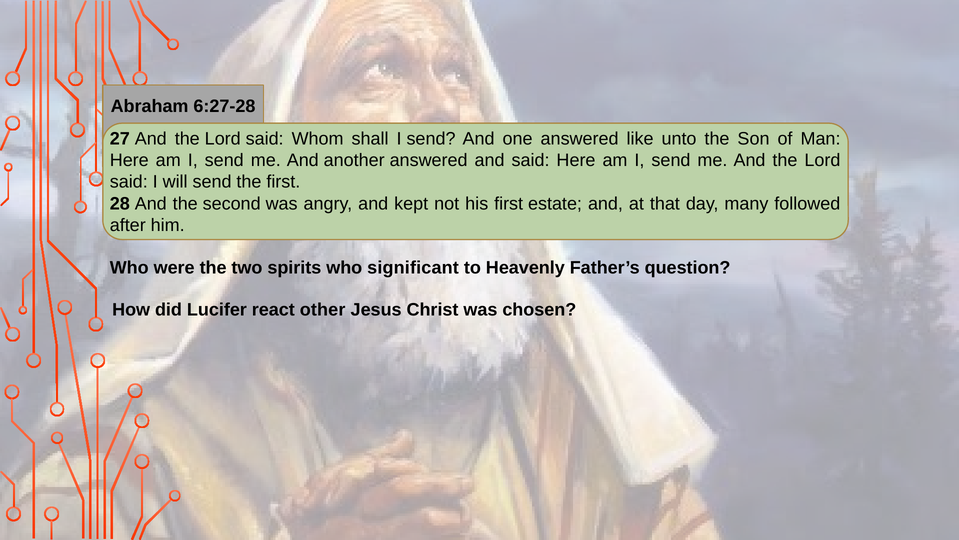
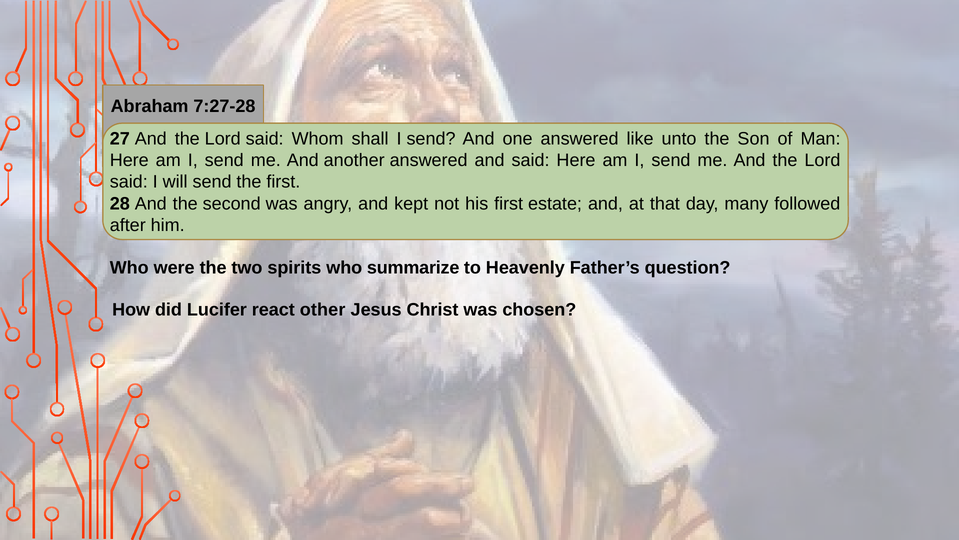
6:27-28: 6:27-28 -> 7:27-28
significant: significant -> summarize
